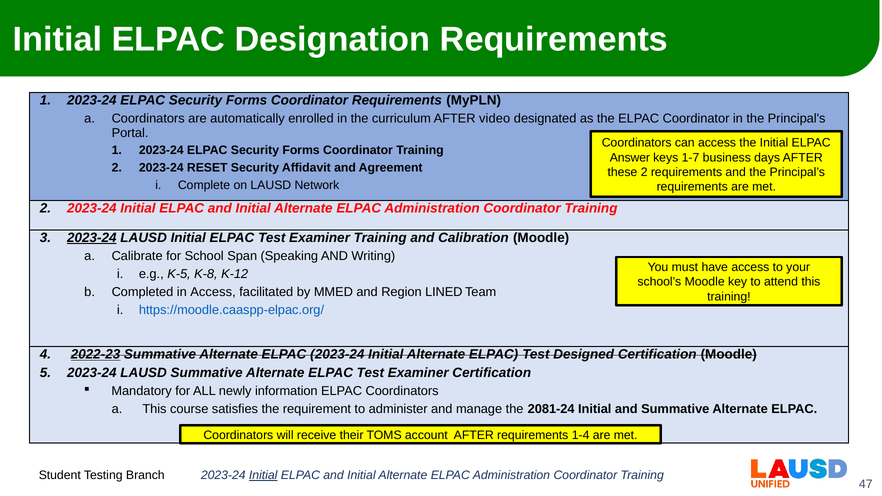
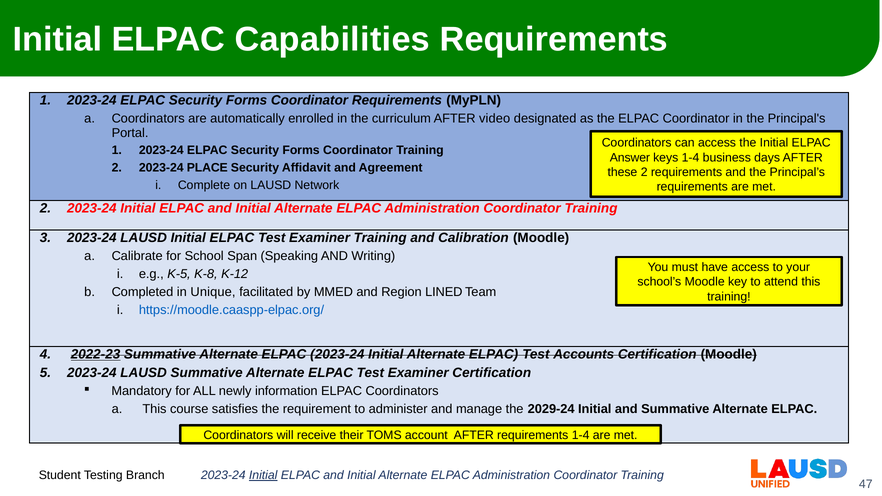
Designation: Designation -> Capabilities
keys 1-7: 1-7 -> 1-4
RESET: RESET -> PLACE
2023-24 at (92, 238) underline: present -> none
in Access: Access -> Unique
Designed: Designed -> Accounts
2081-24: 2081-24 -> 2029-24
